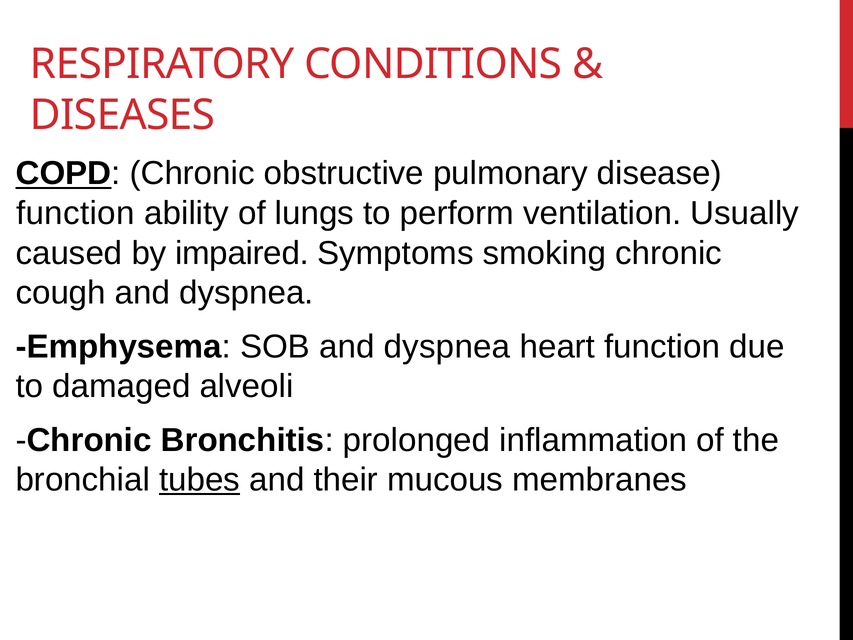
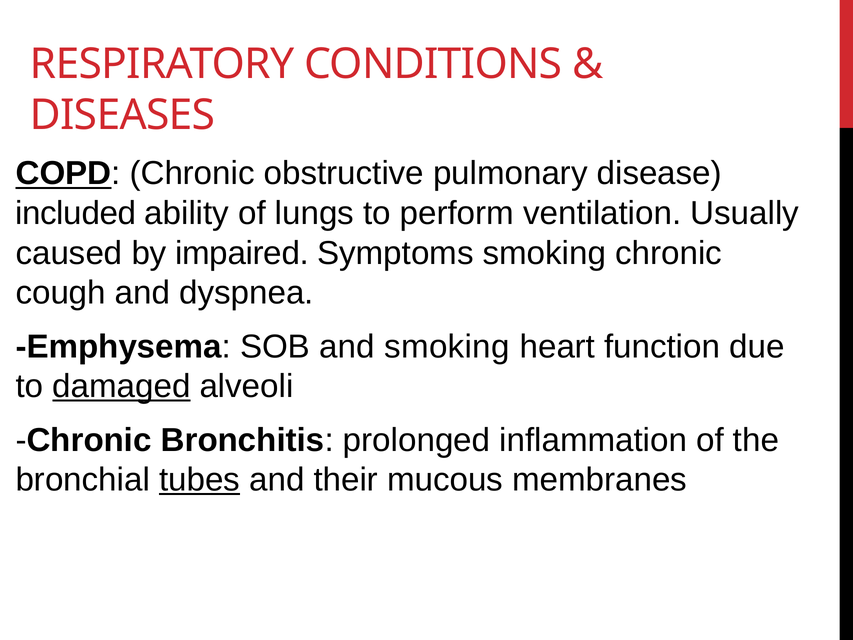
function at (75, 213): function -> included
SOB and dyspnea: dyspnea -> smoking
damaged underline: none -> present
